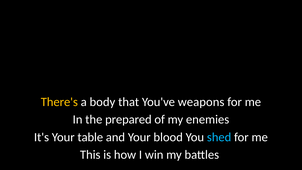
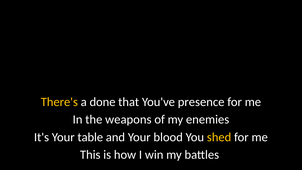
body: body -> done
weapons: weapons -> presence
prepared: prepared -> weapons
shed colour: light blue -> yellow
